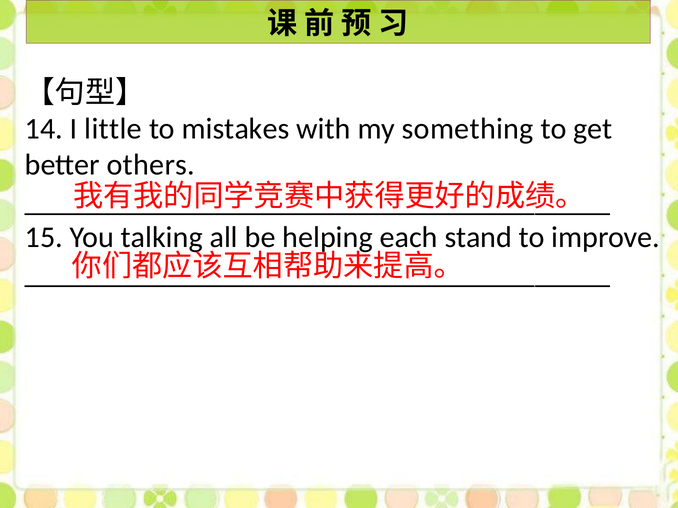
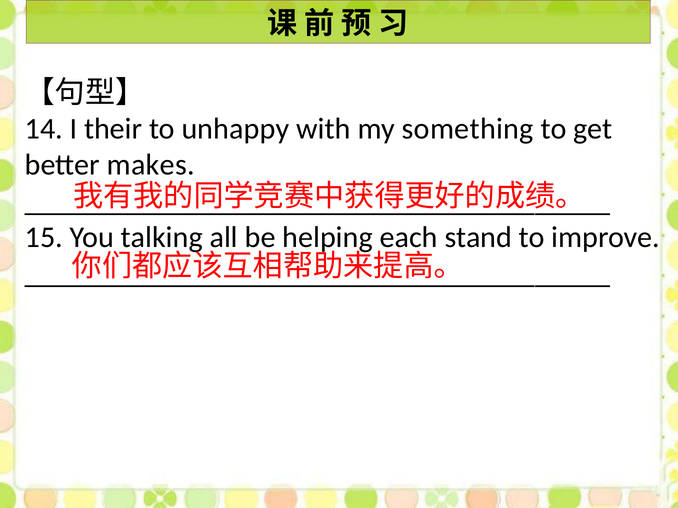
little: little -> their
mistakes: mistakes -> unhappy
others: others -> makes
